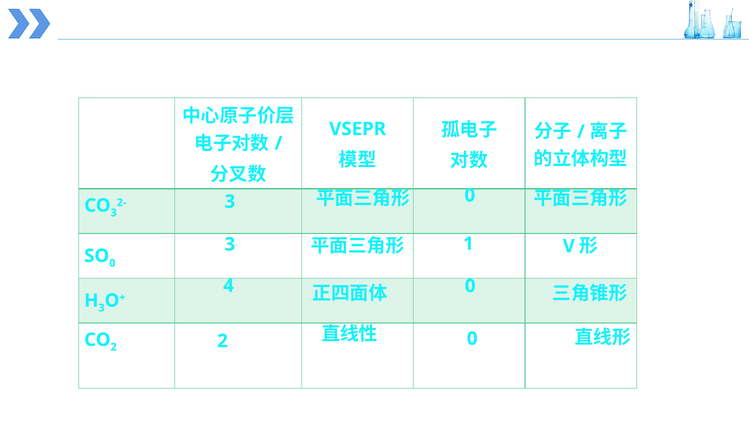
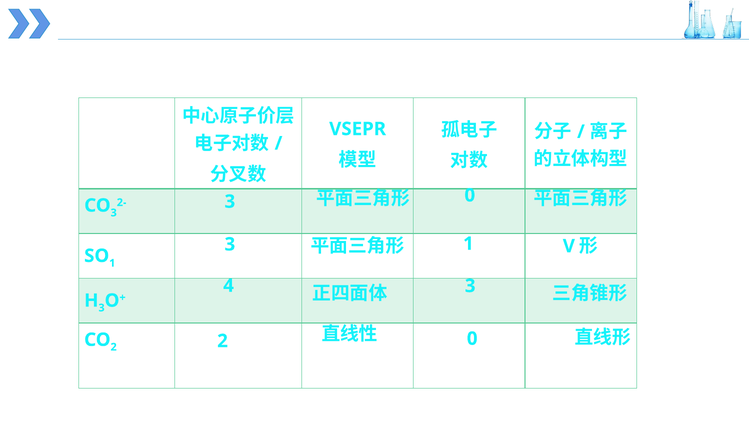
0 at (112, 263): 0 -> 1
0 at (470, 286): 0 -> 3
